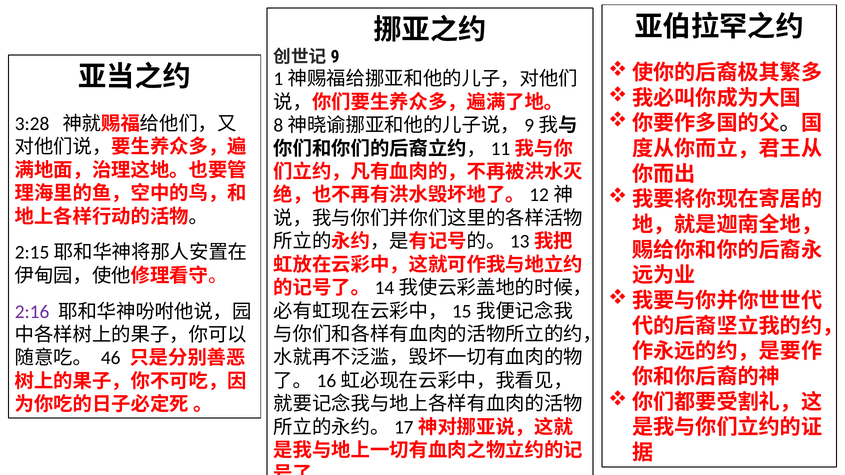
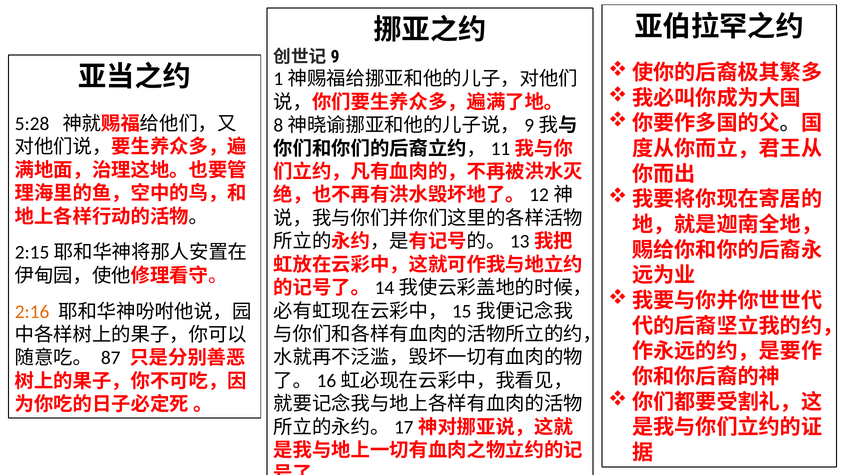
3:28: 3:28 -> 5:28
2:16 colour: purple -> orange
46: 46 -> 87
